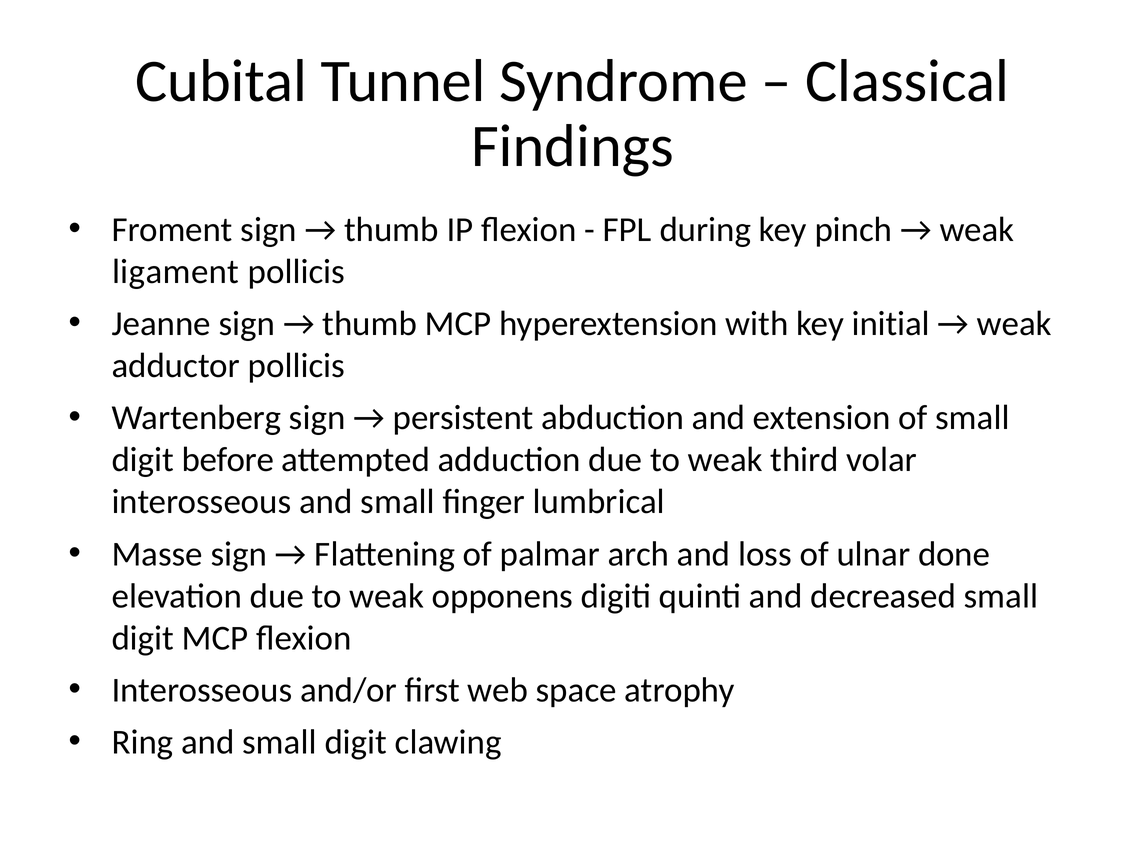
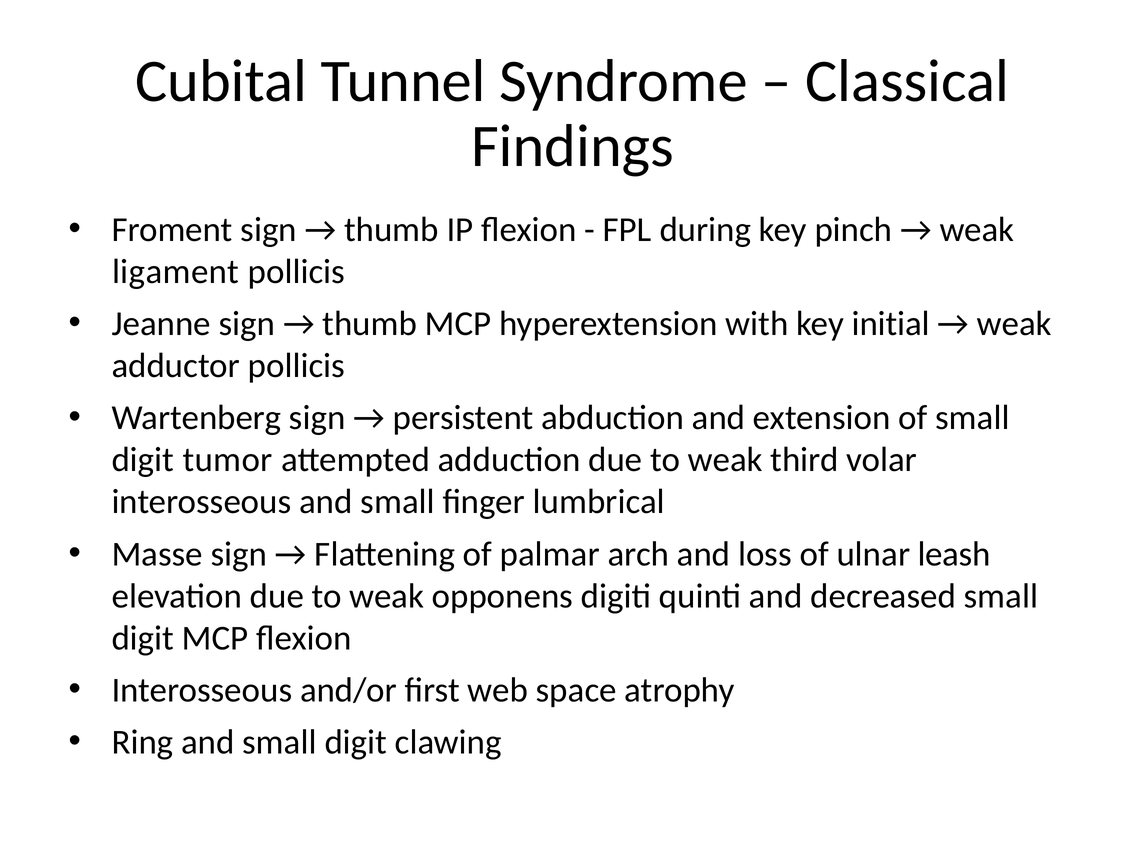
before: before -> tumor
done: done -> leash
